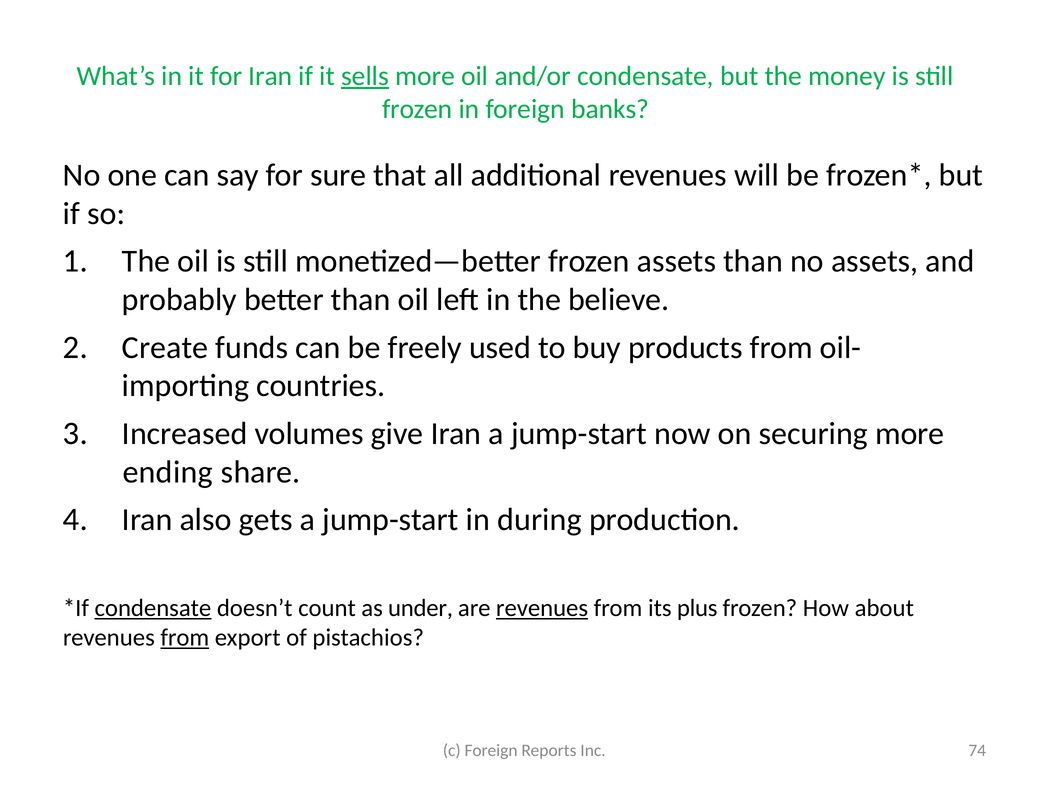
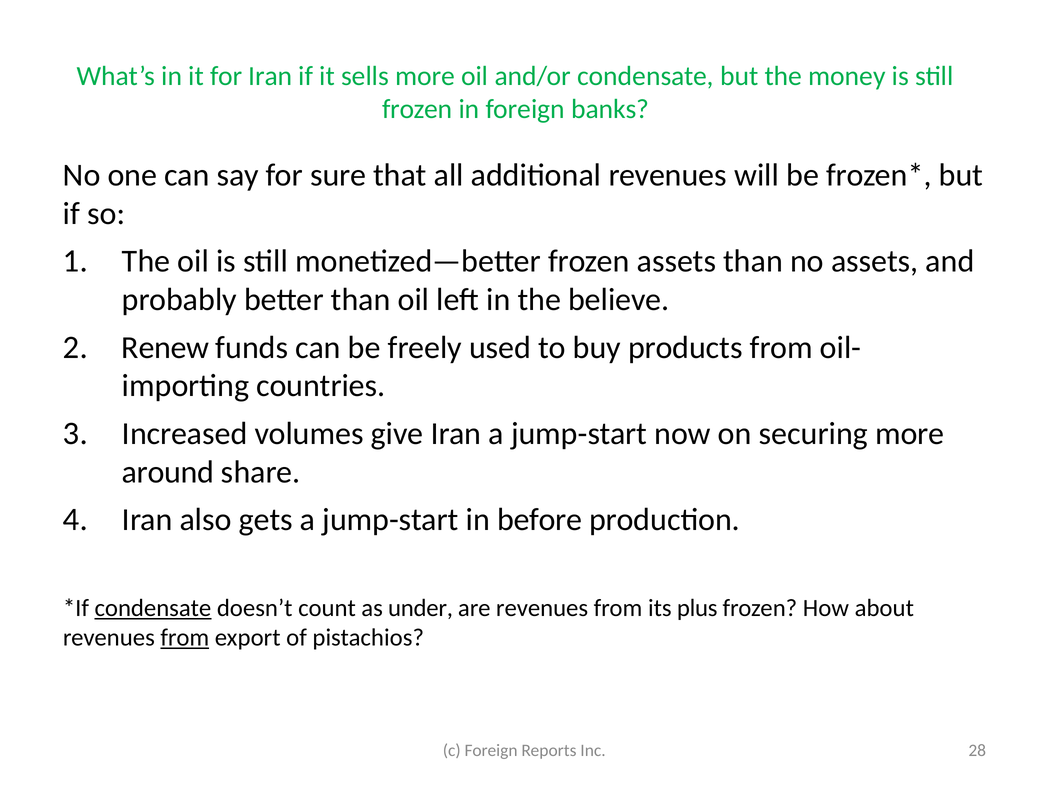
sells underline: present -> none
Create: Create -> Renew
ending: ending -> around
during: during -> before
revenues at (542, 609) underline: present -> none
74: 74 -> 28
